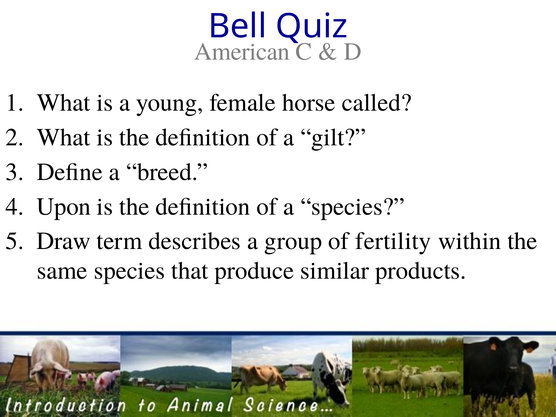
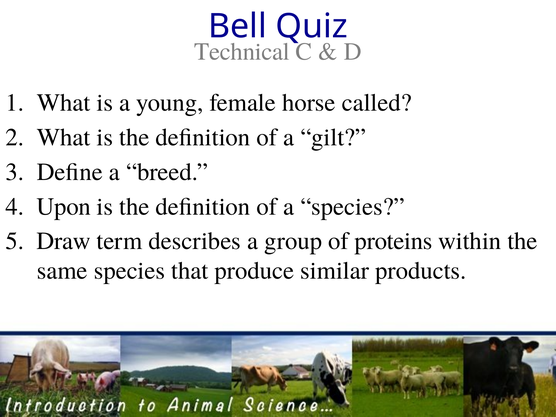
American: American -> Technical
fertility: fertility -> proteins
